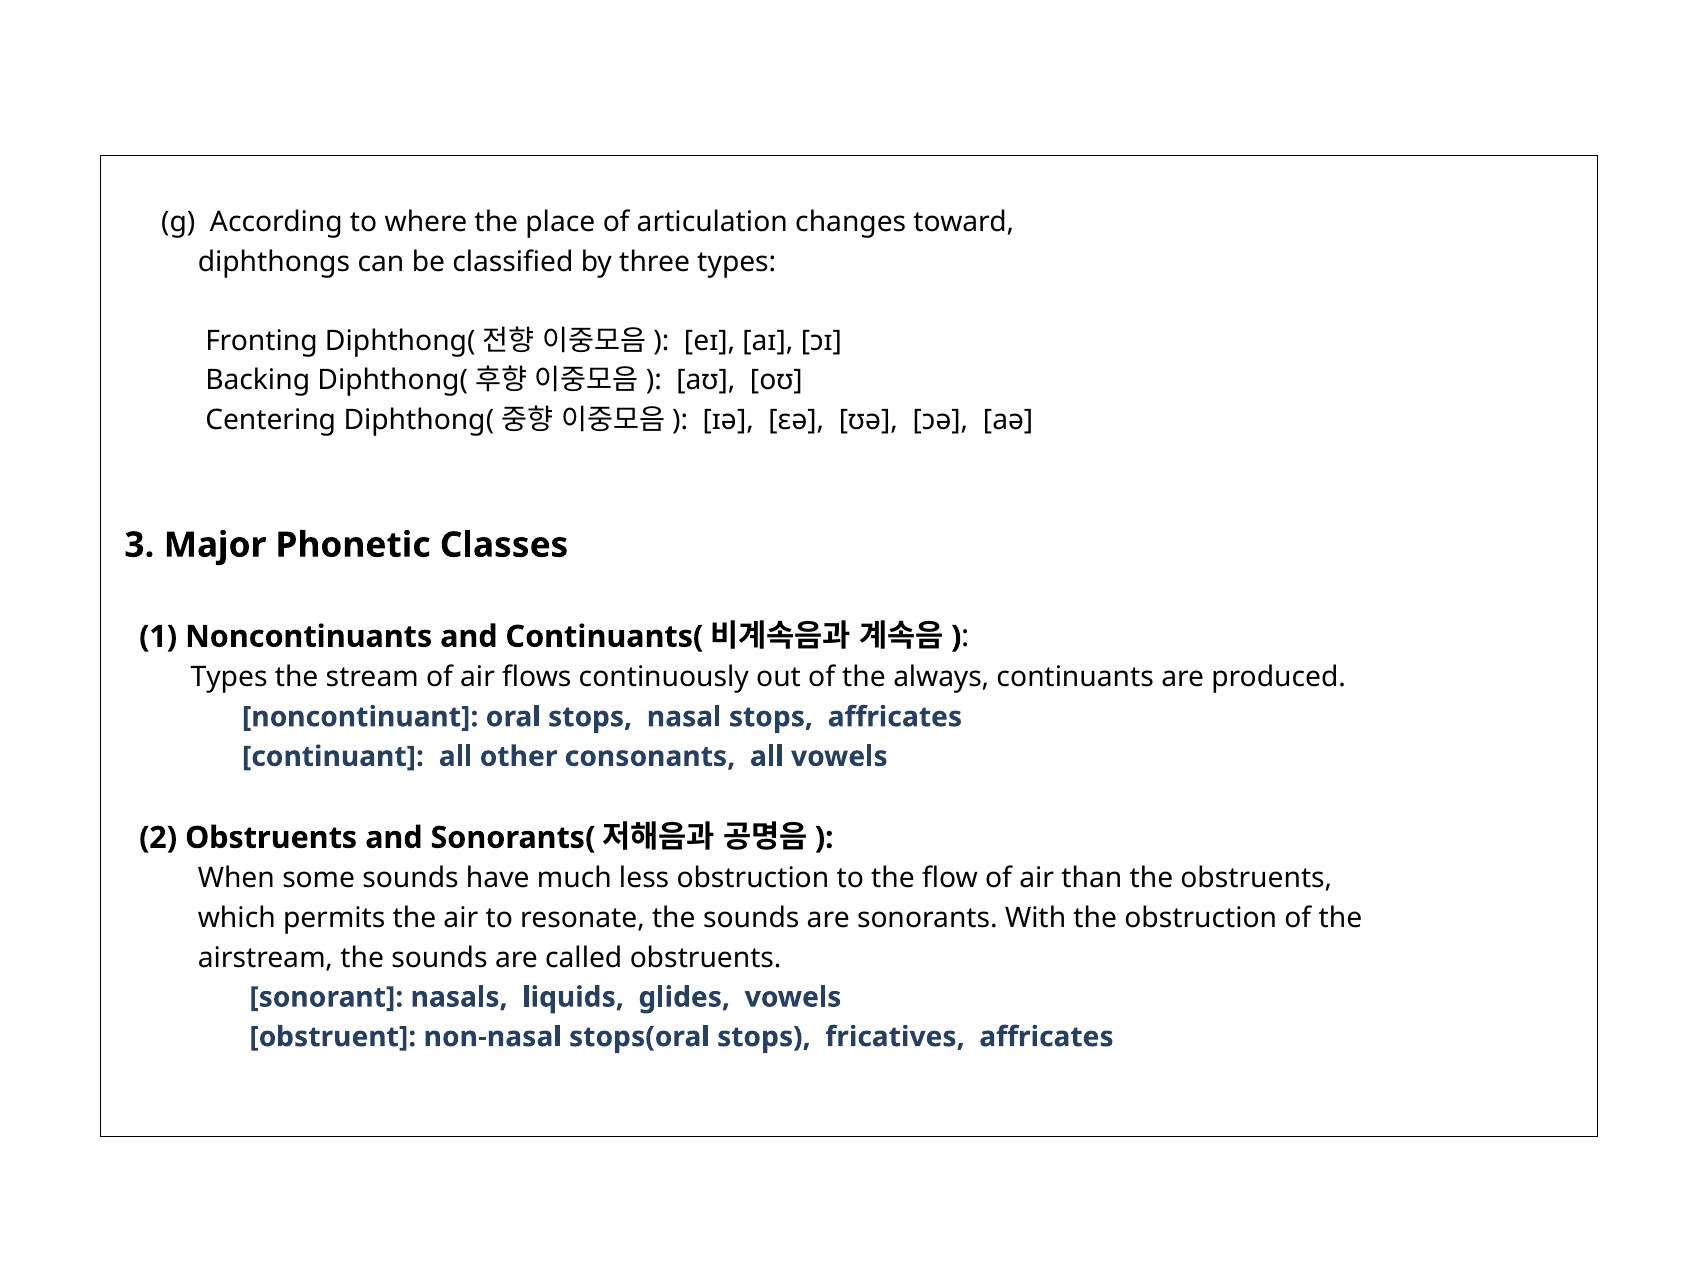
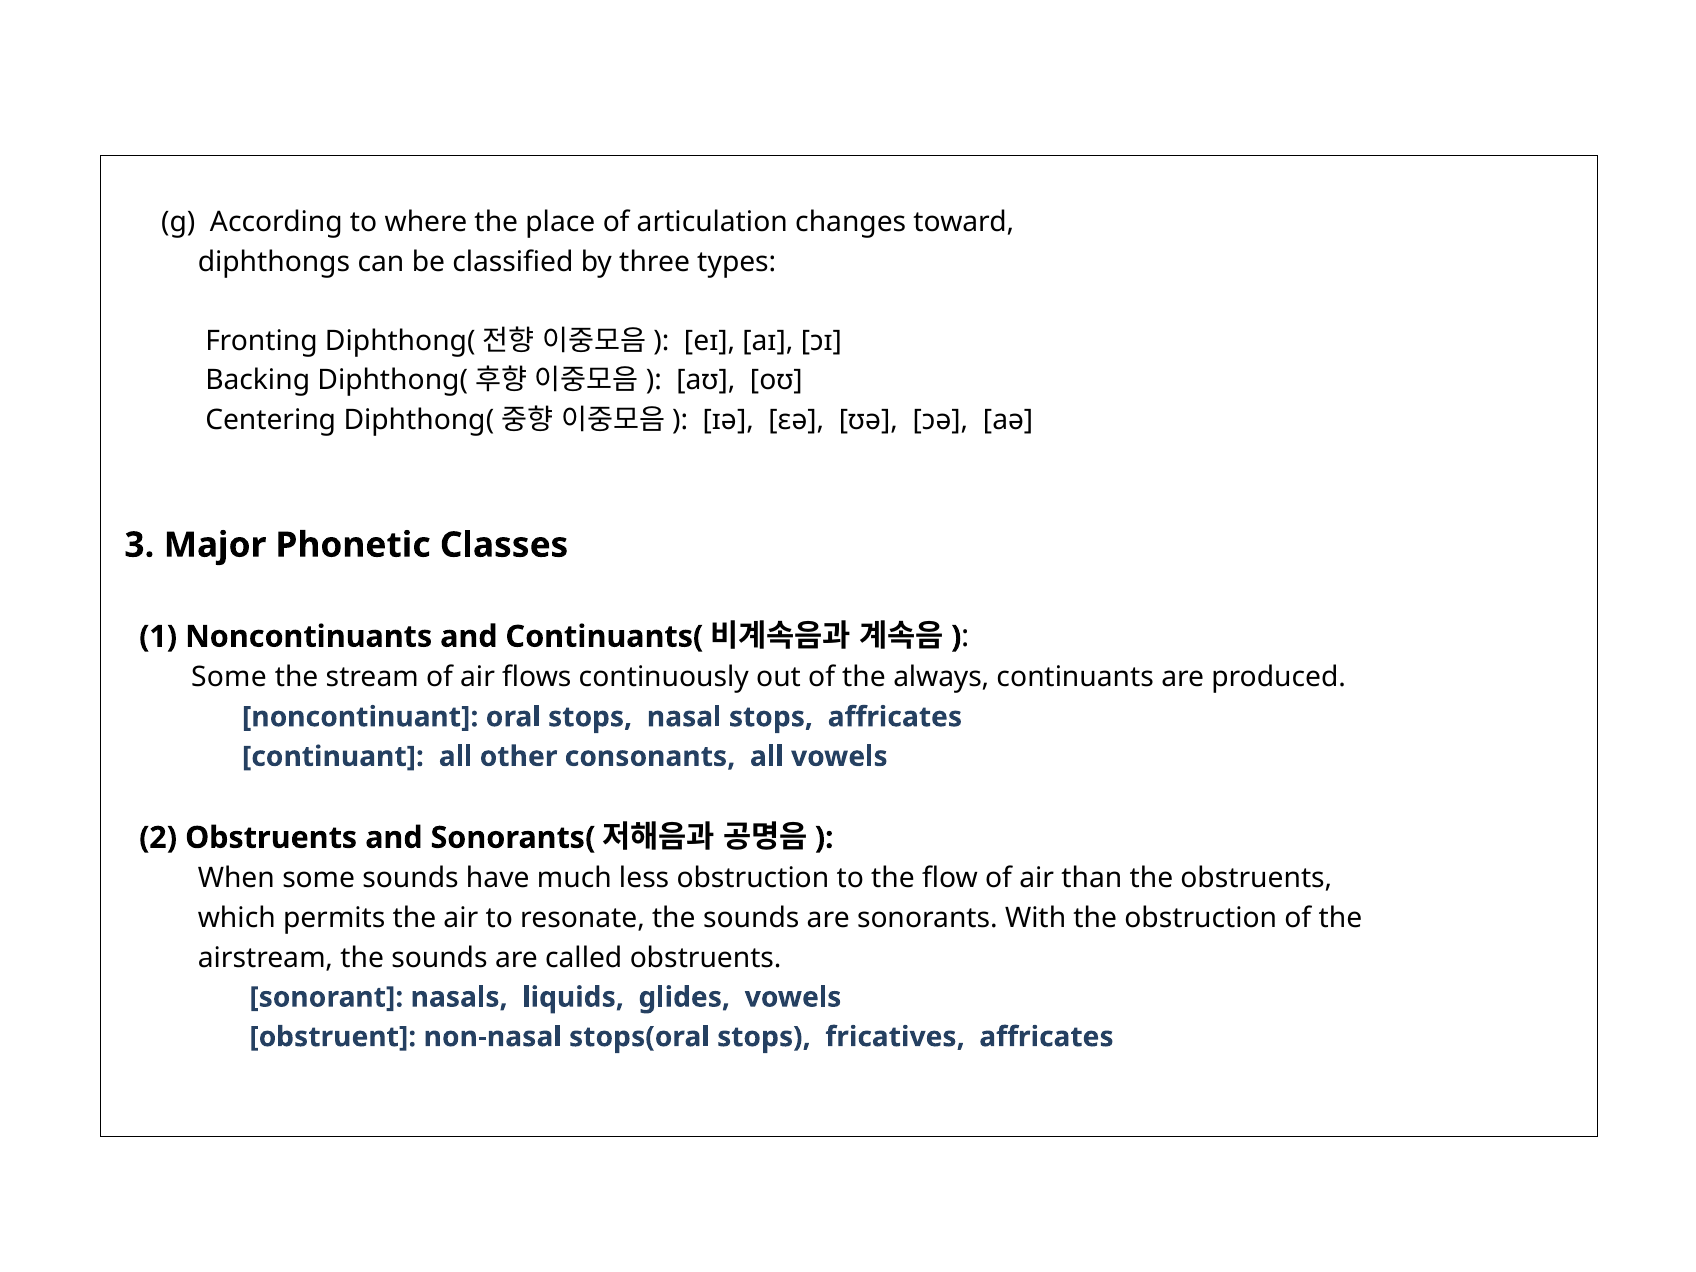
Types at (229, 677): Types -> Some
